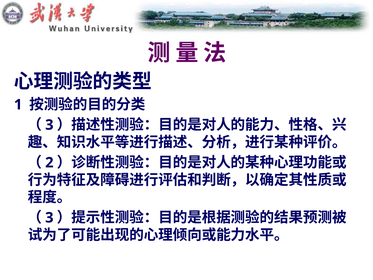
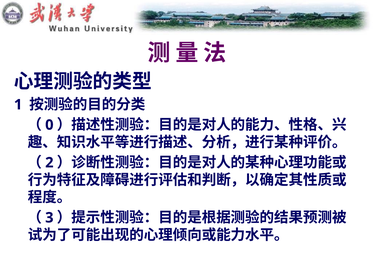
3 at (49, 125): 3 -> 0
